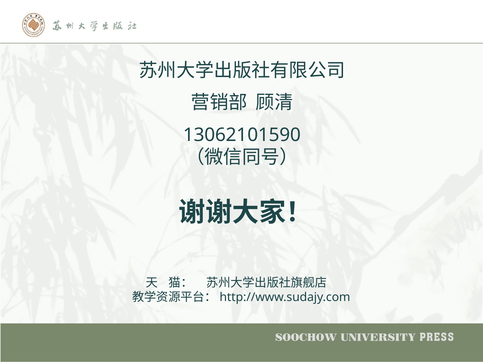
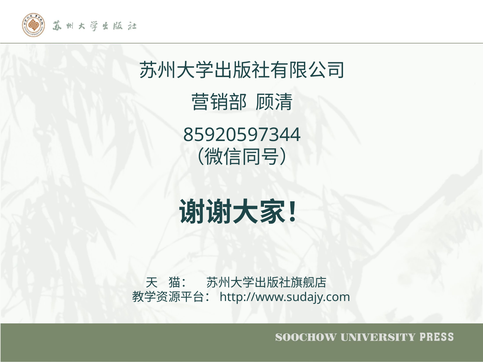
13062101590: 13062101590 -> 85920597344
